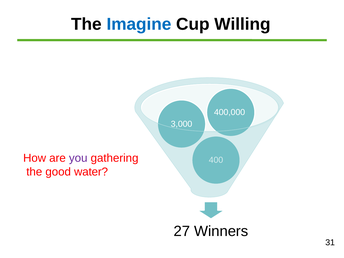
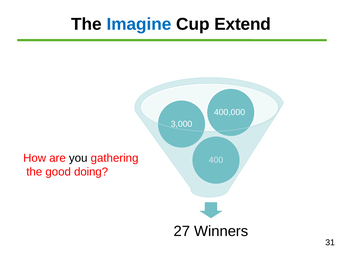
Willing: Willing -> Extend
you colour: purple -> black
water: water -> doing
